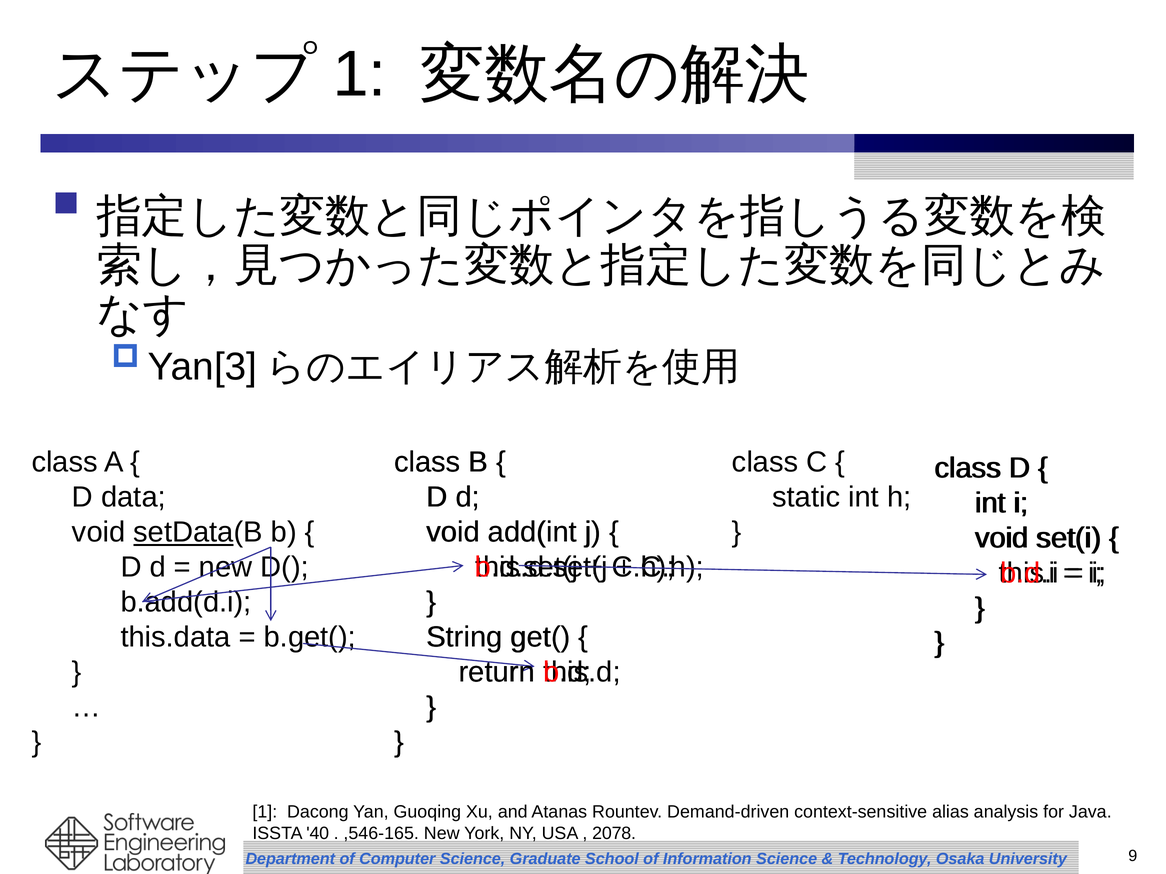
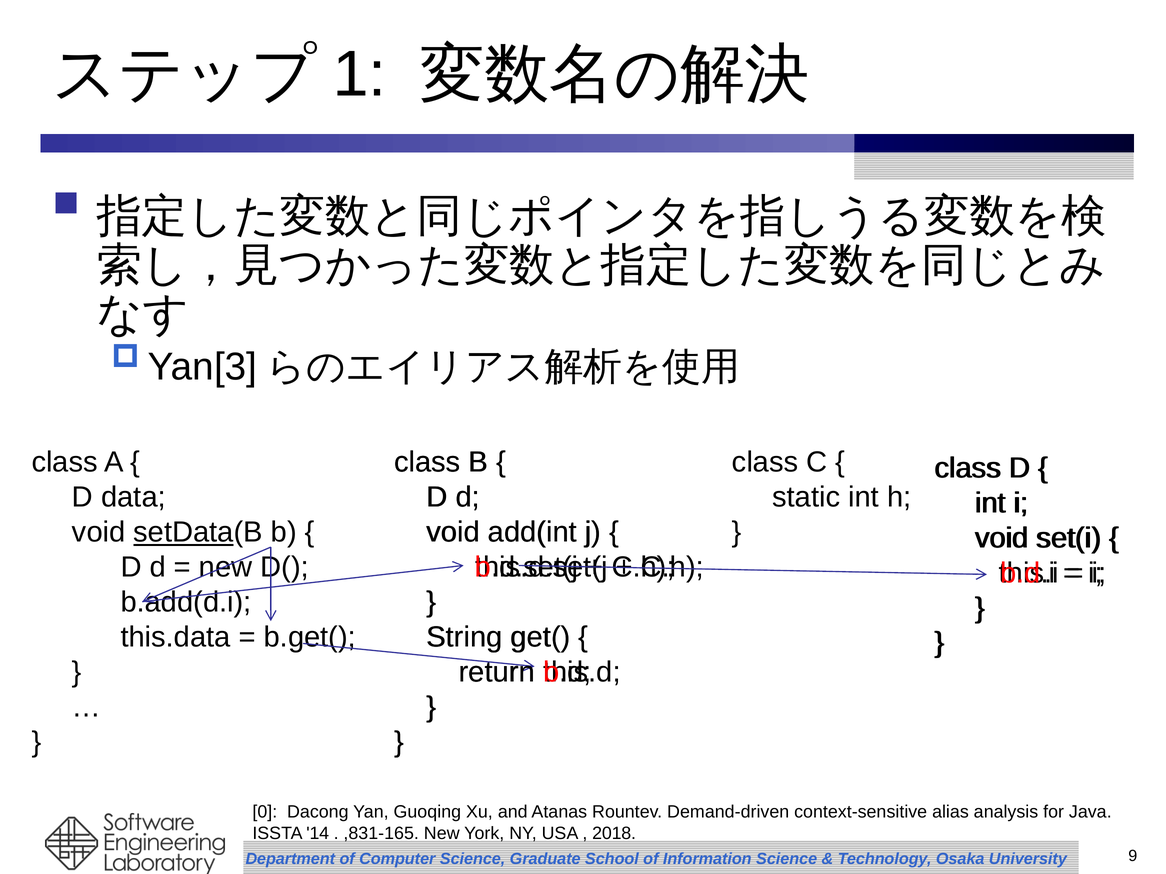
1 at (265, 812): 1 -> 0
40: 40 -> 14
,546-165: ,546-165 -> ,831-165
2078: 2078 -> 2018
